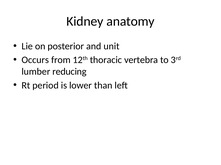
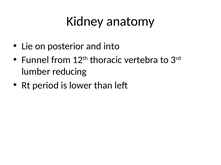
unit: unit -> into
Occurs: Occurs -> Funnel
